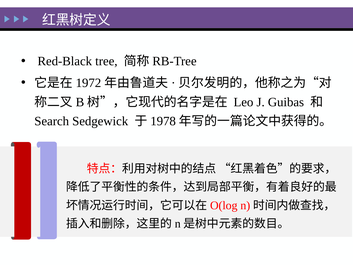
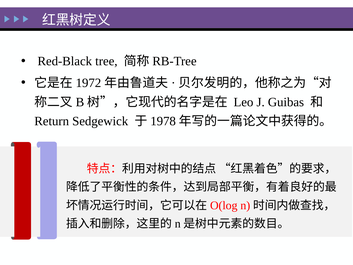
Search: Search -> Return
